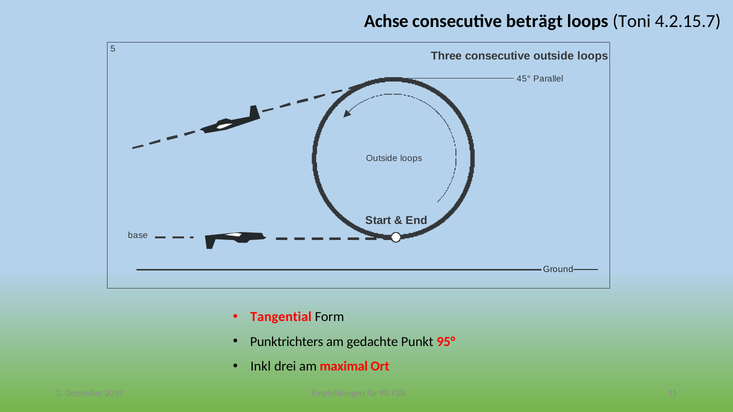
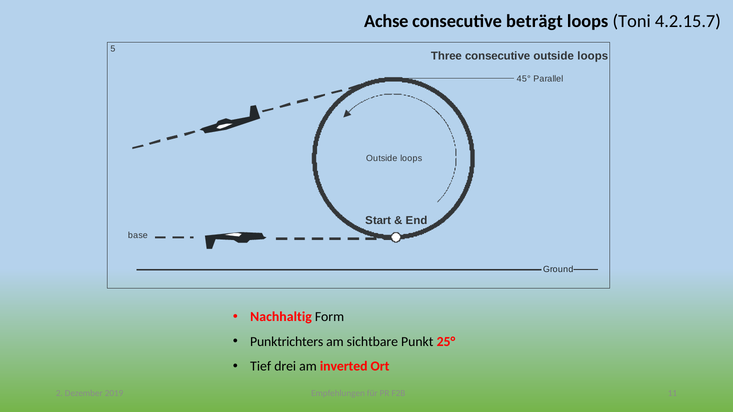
Tangential: Tangential -> Nachhaltig
gedachte: gedachte -> sichtbare
95°: 95° -> 25°
Inkl: Inkl -> Tief
maximal: maximal -> inverted
